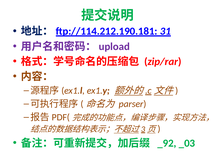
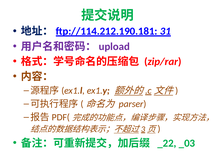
_92: _92 -> _22
